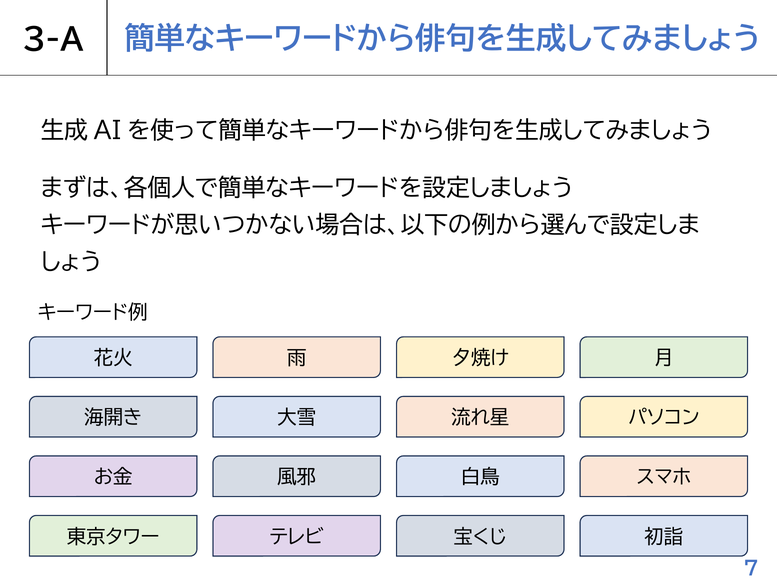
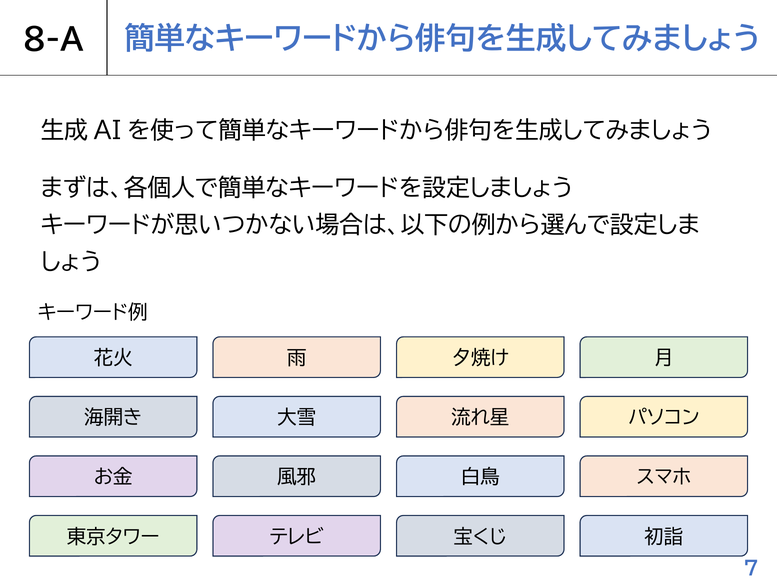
3-A: 3-A -> 8-A
